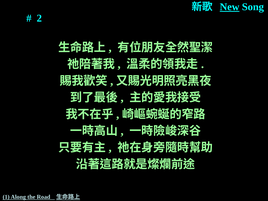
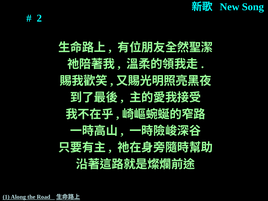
New underline: present -> none
